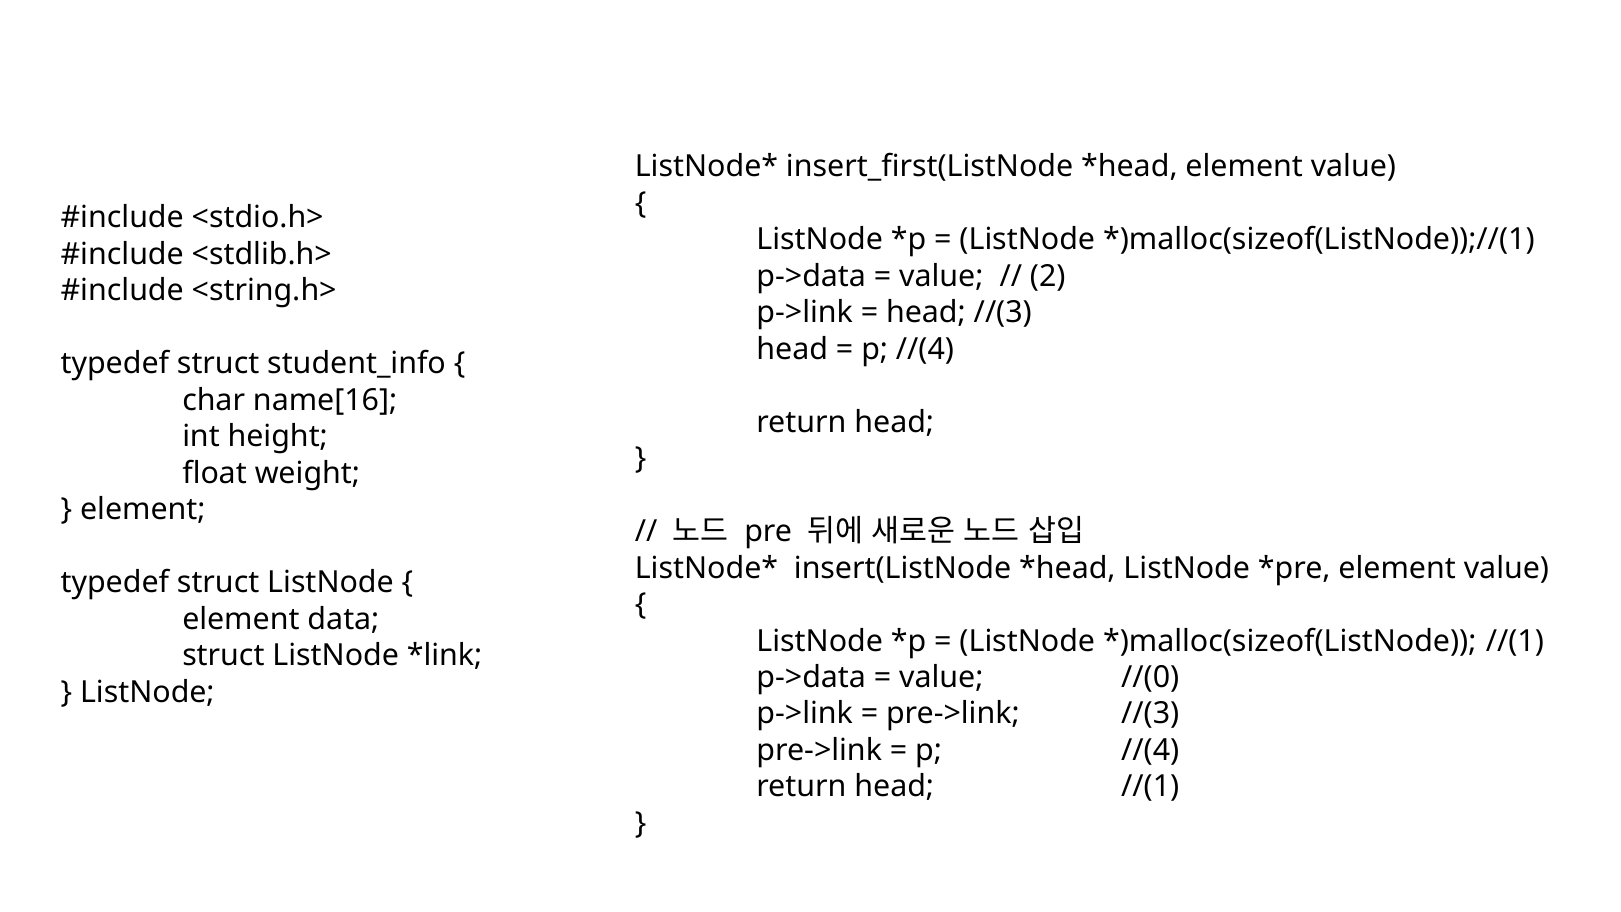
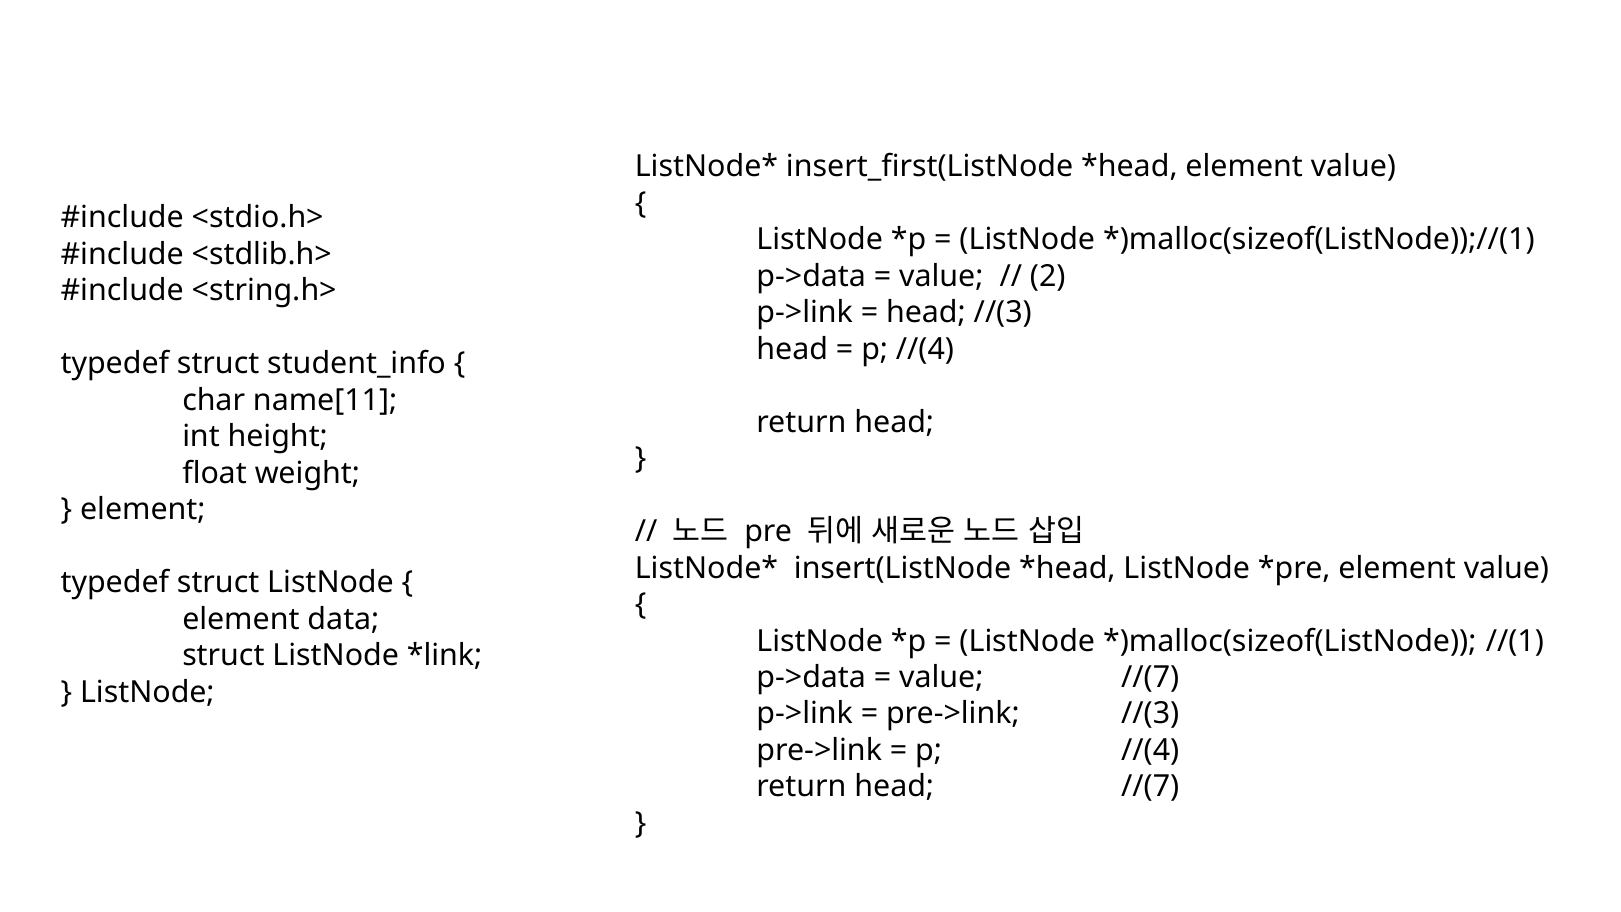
name[16: name[16 -> name[11
value //(0: //(0 -> //(7
head //(1: //(1 -> //(7
